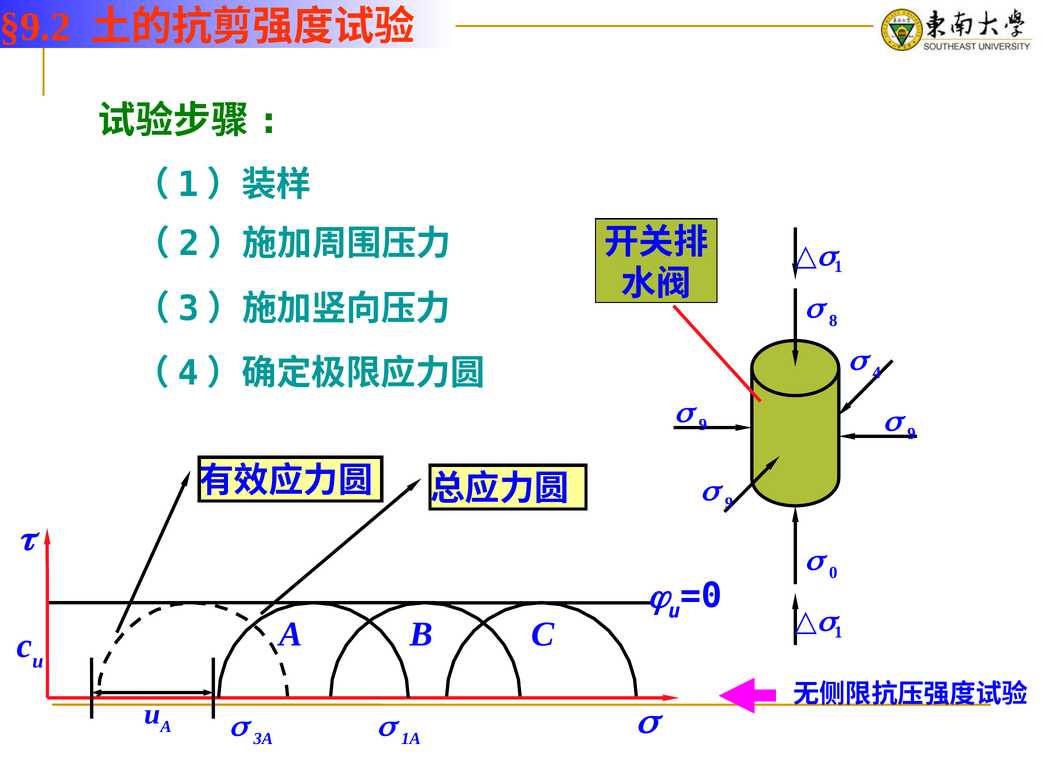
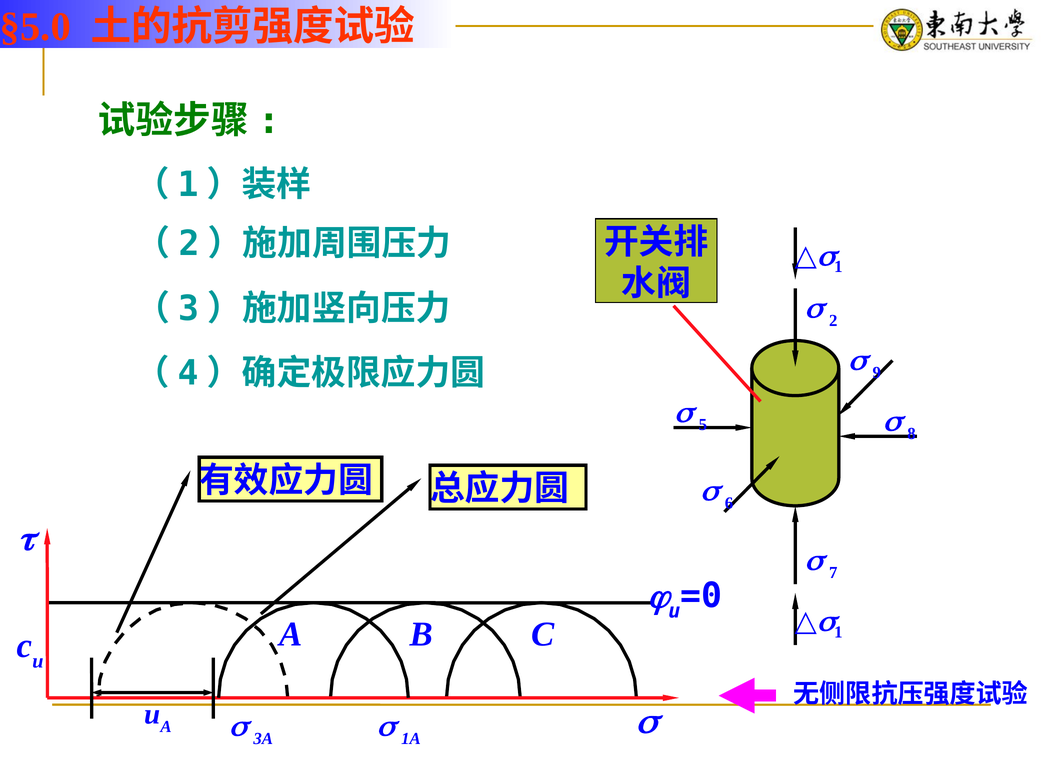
§9.2: §9.2 -> §5.0
8: 8 -> 2
4: 4 -> 9
9 at (703, 425): 9 -> 5
9 at (912, 433): 9 -> 8
9 at (729, 503): 9 -> 6
0: 0 -> 7
